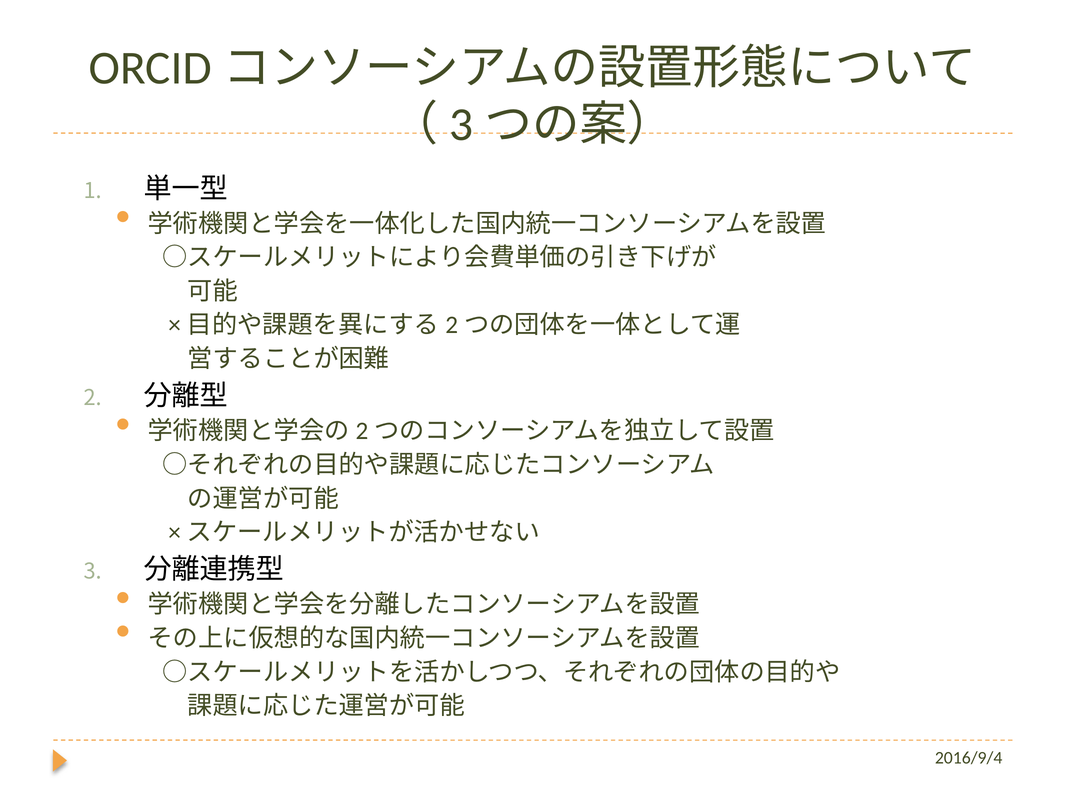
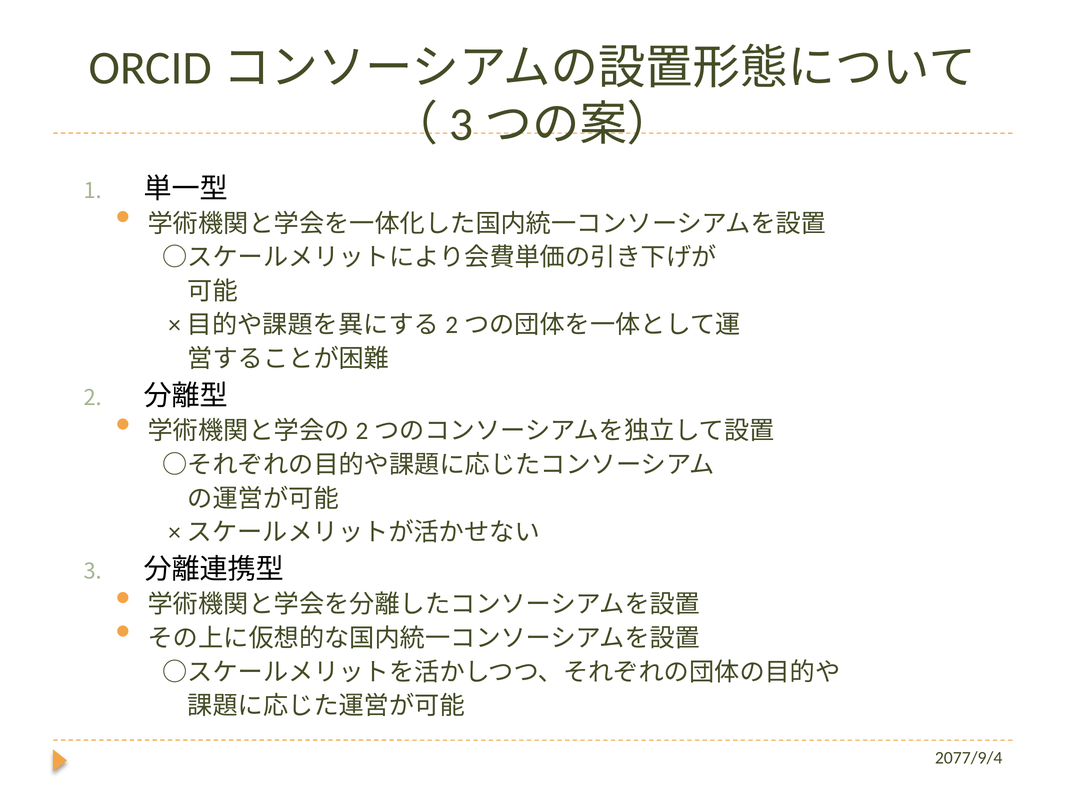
2016/9/4: 2016/9/4 -> 2077/9/4
